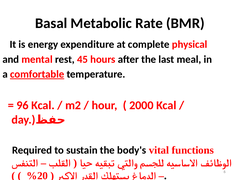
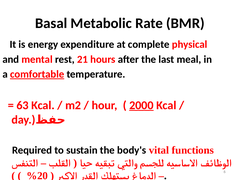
45: 45 -> 21
96: 96 -> 63
2000 underline: none -> present
